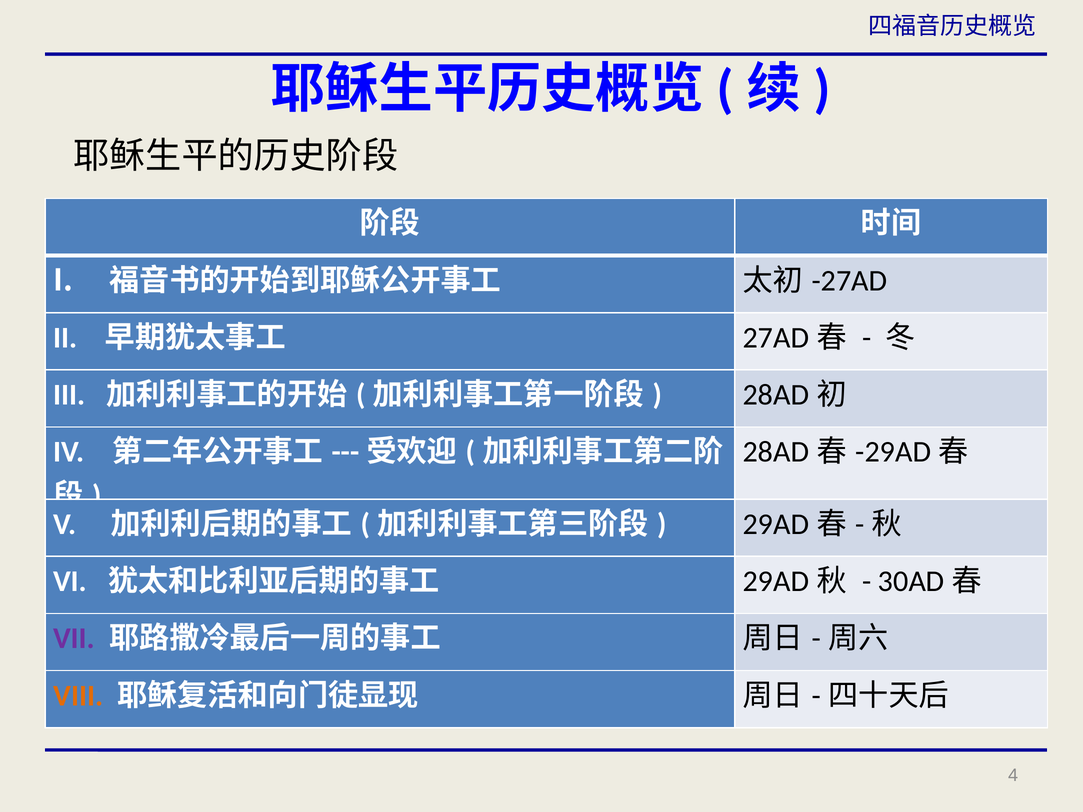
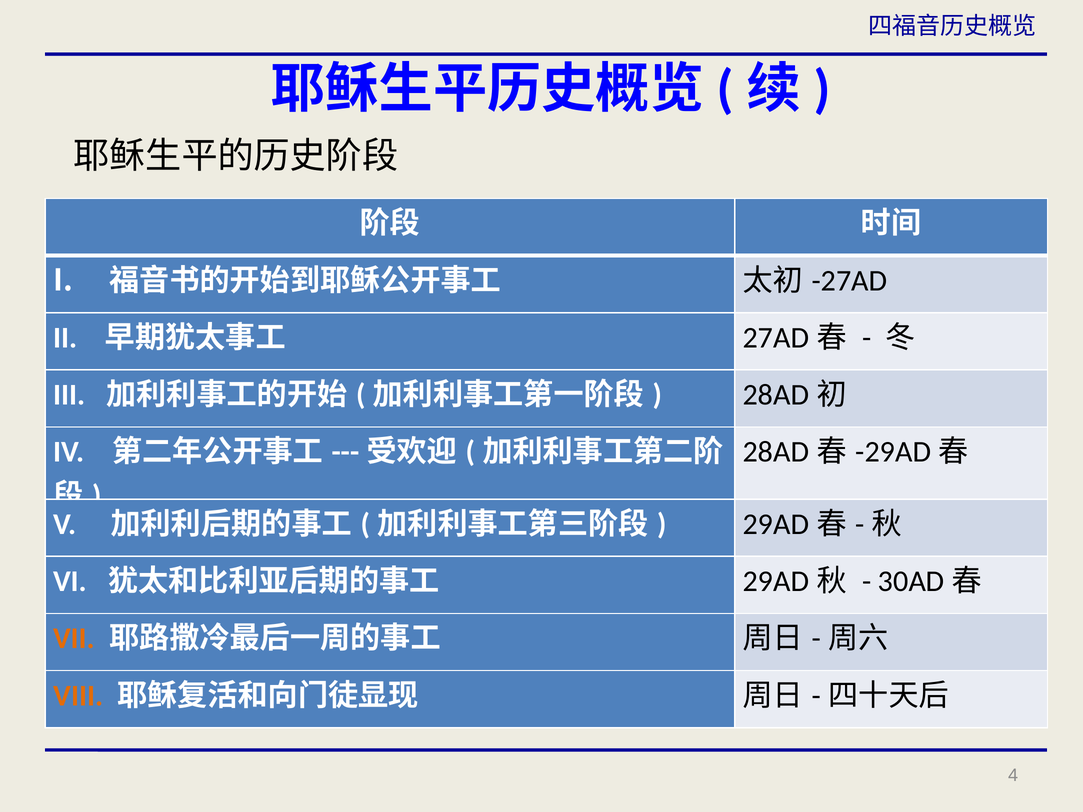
VII colour: purple -> orange
